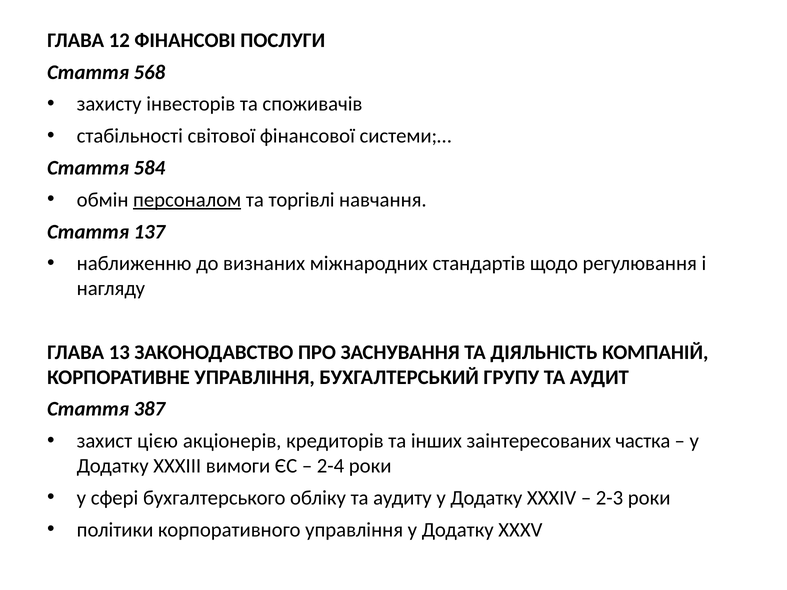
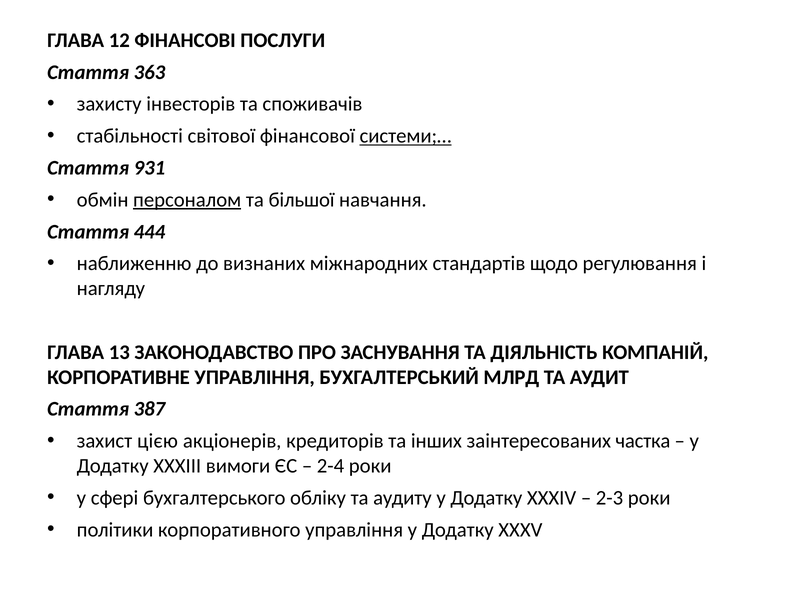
568: 568 -> 363
системи;… underline: none -> present
584: 584 -> 931
торгівлі: торгівлі -> більшої
137: 137 -> 444
ГРУПУ: ГРУПУ -> МЛРД
